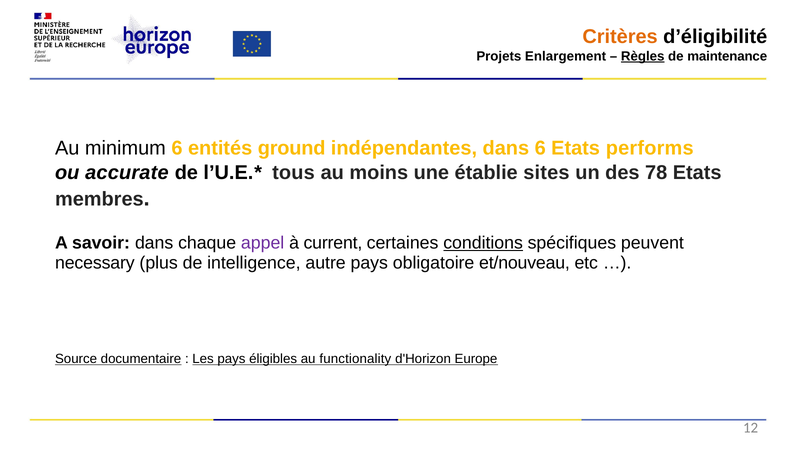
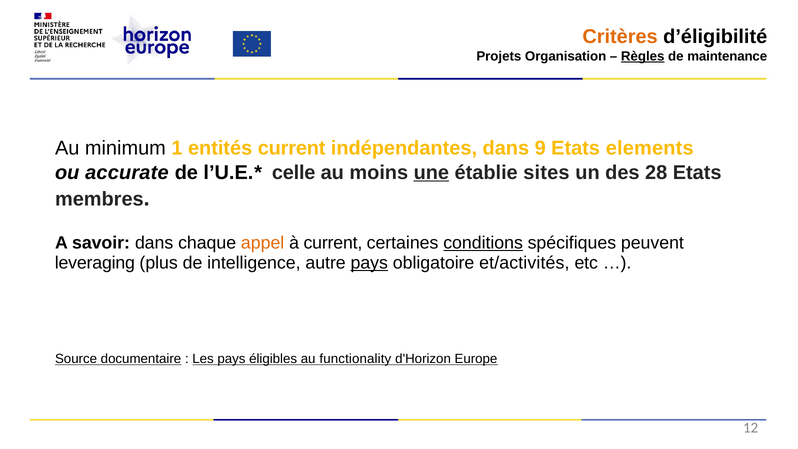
Enlargement: Enlargement -> Organisation
minimum 6: 6 -> 1
entités ground: ground -> current
dans 6: 6 -> 9
performs: performs -> elements
tous: tous -> celle
une underline: none -> present
78: 78 -> 28
appel colour: purple -> orange
necessary: necessary -> leveraging
pays at (369, 263) underline: none -> present
et/nouveau: et/nouveau -> et/activités
